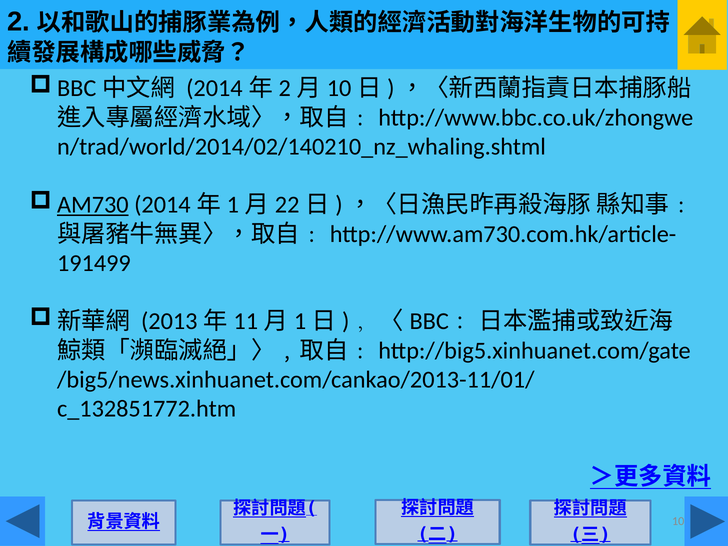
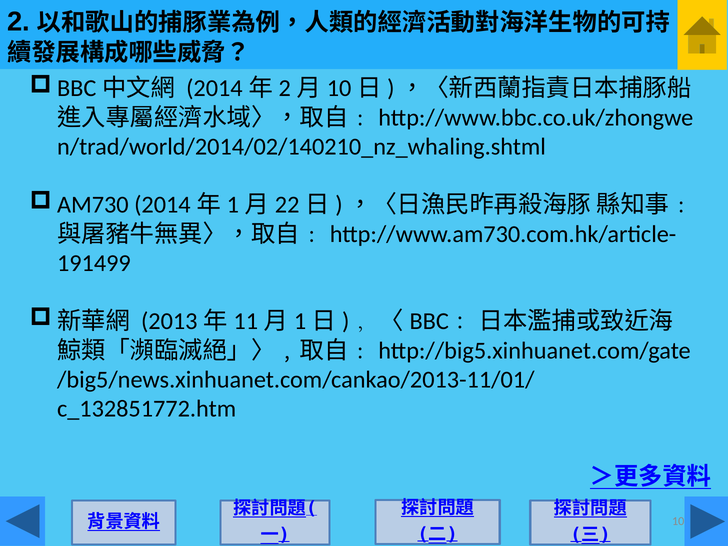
AM730 underline: present -> none
